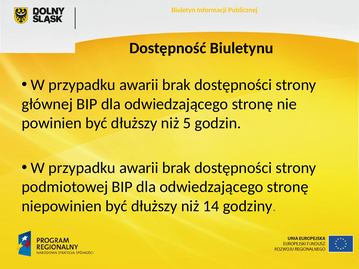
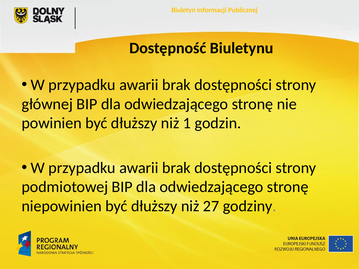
5: 5 -> 1
14: 14 -> 27
